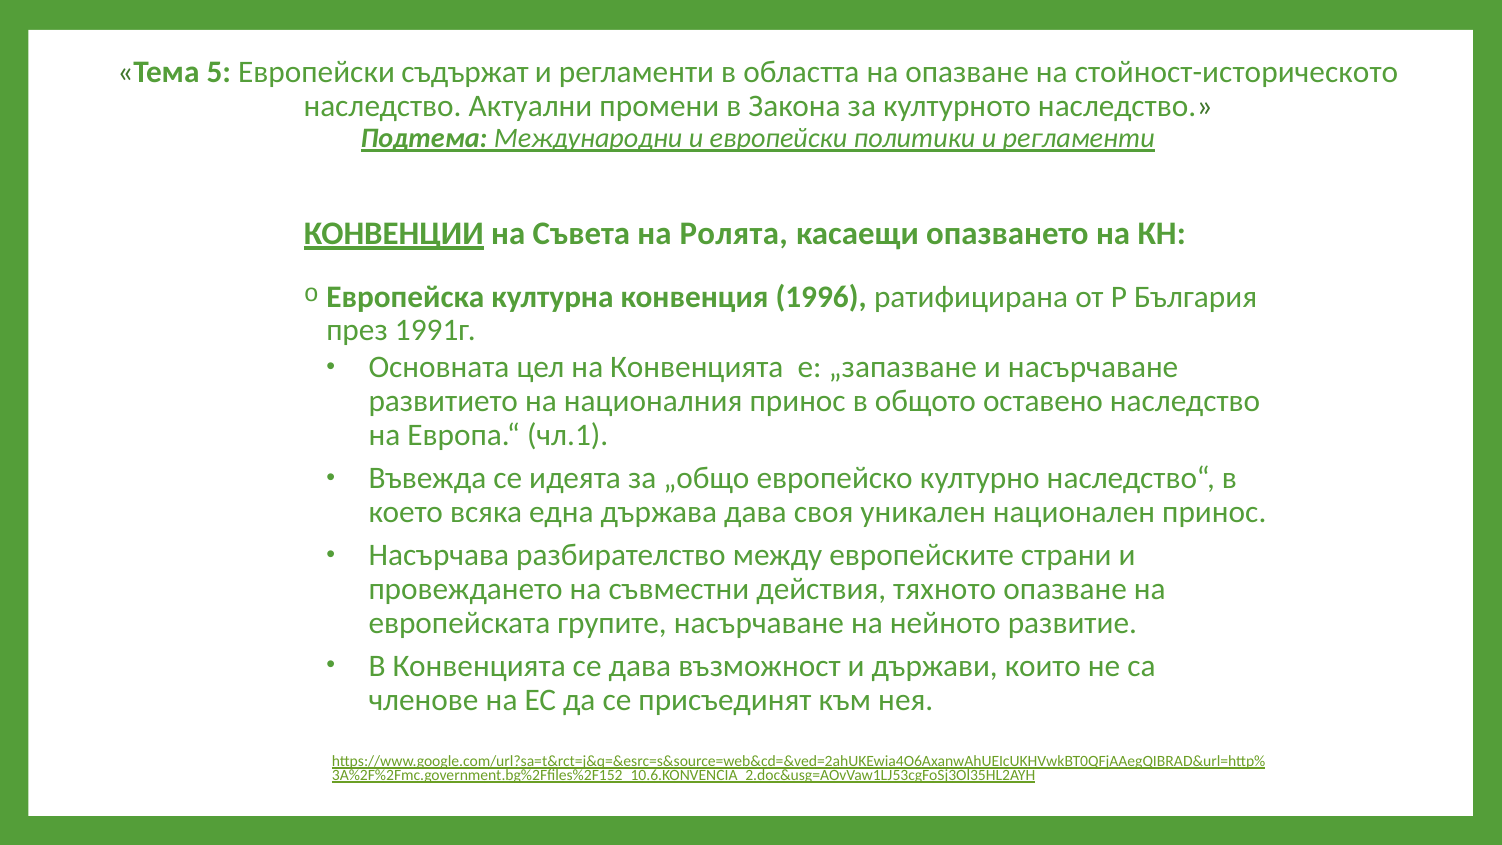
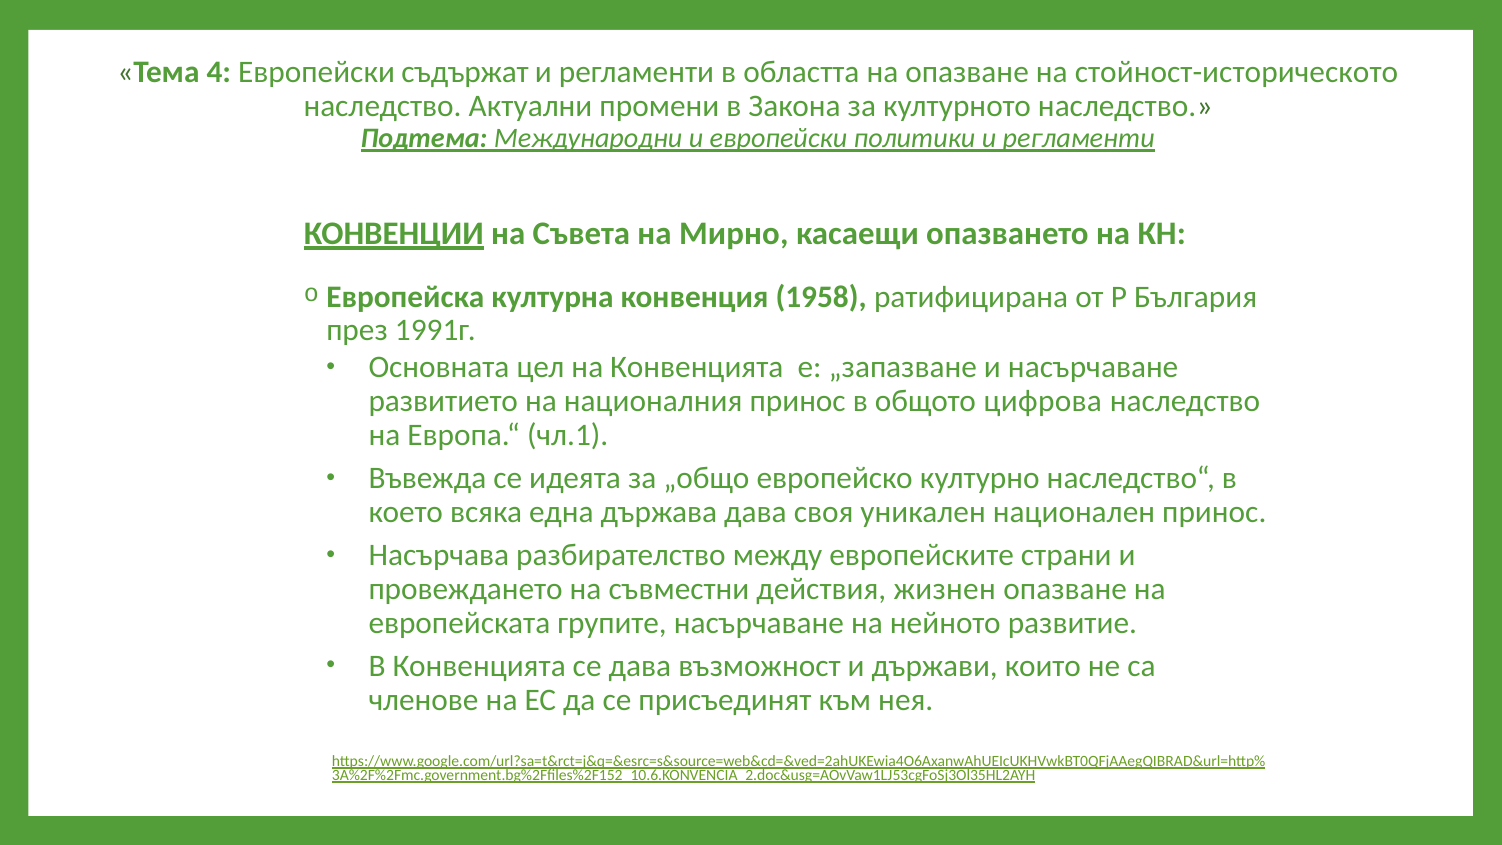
5: 5 -> 4
Ролята: Ролята -> Мирно
1996: 1996 -> 1958
оставено: оставено -> цифрова
тяхното: тяхното -> жизнен
